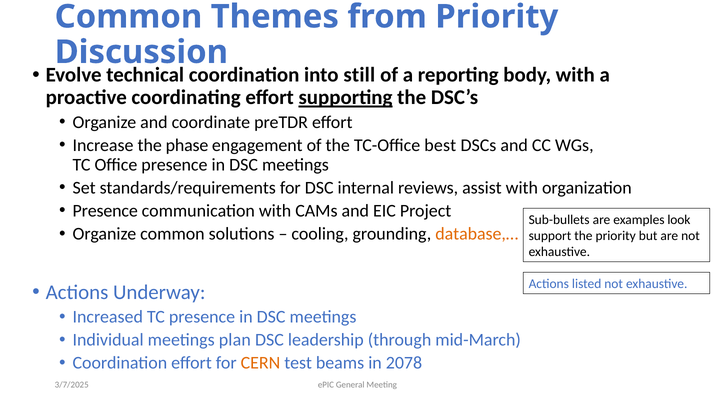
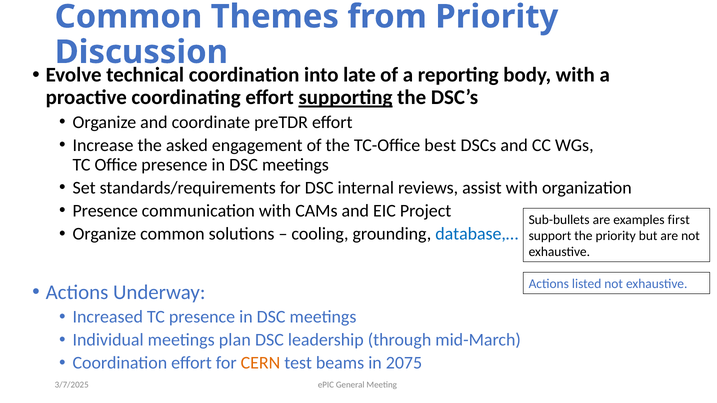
still: still -> late
phase: phase -> asked
look: look -> first
database,… colour: orange -> blue
2078: 2078 -> 2075
